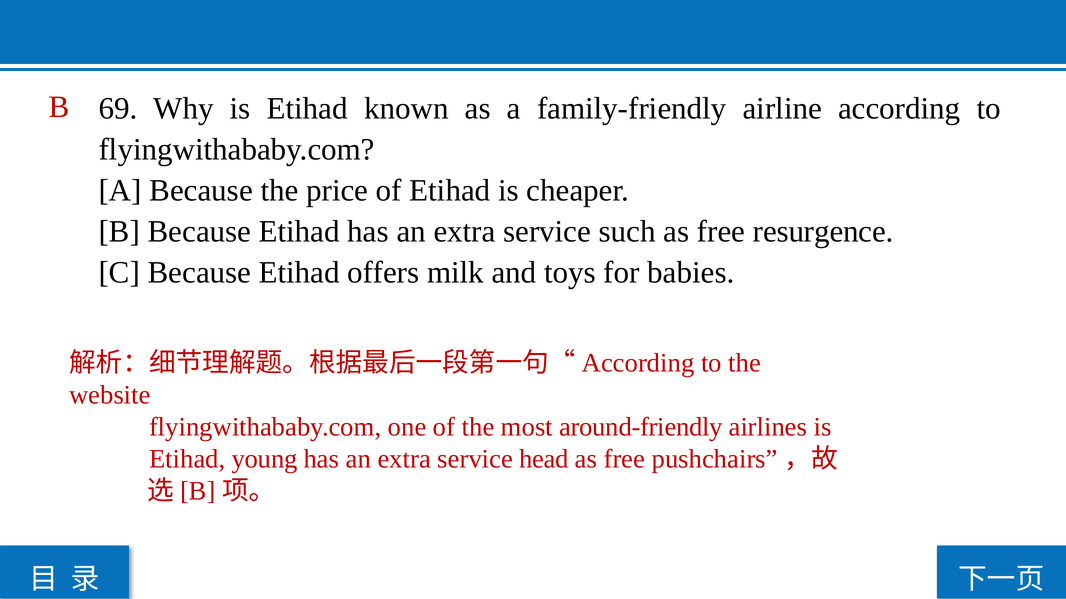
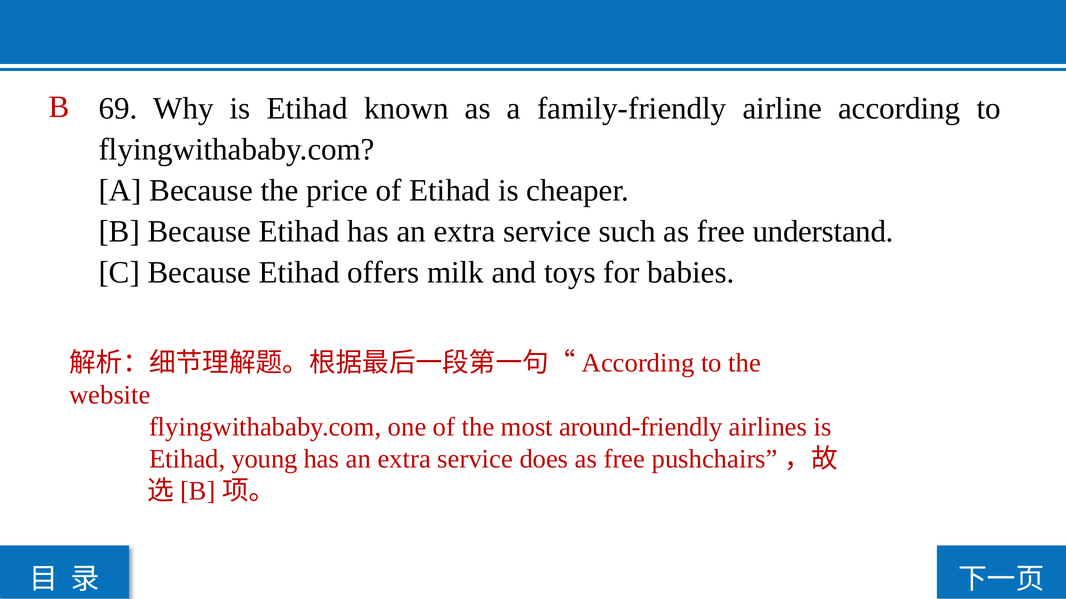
resurgence: resurgence -> understand
head: head -> does
